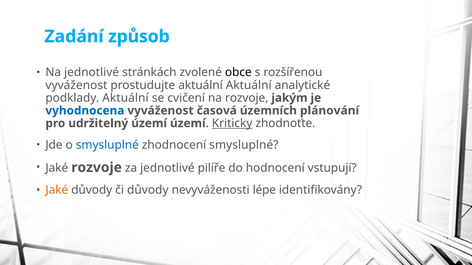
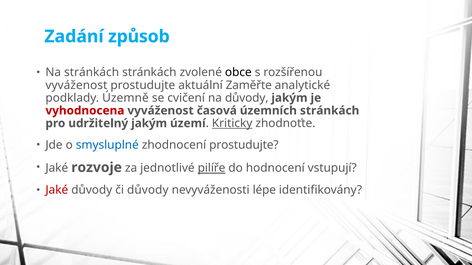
Na jednotlivé: jednotlivé -> stránkách
aktuální Aktuální: Aktuální -> Zaměřte
podklady Aktuální: Aktuální -> Územně
na rozvoje: rozvoje -> důvody
vyhodnocena colour: blue -> red
územních plánování: plánování -> stránkách
udržitelný území: území -> jakým
zhodnocení smysluplné: smysluplné -> prostudujte
pilíře underline: none -> present
Jaké at (57, 190) colour: orange -> red
